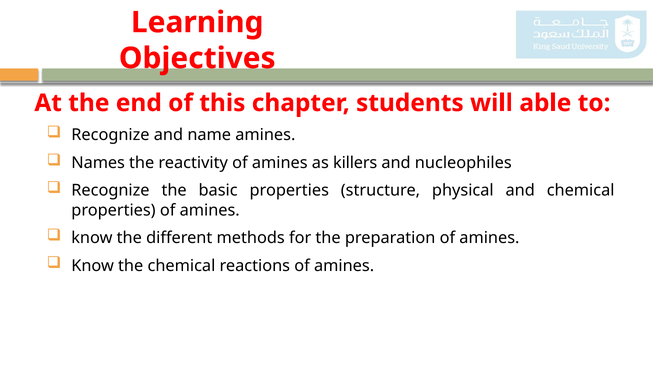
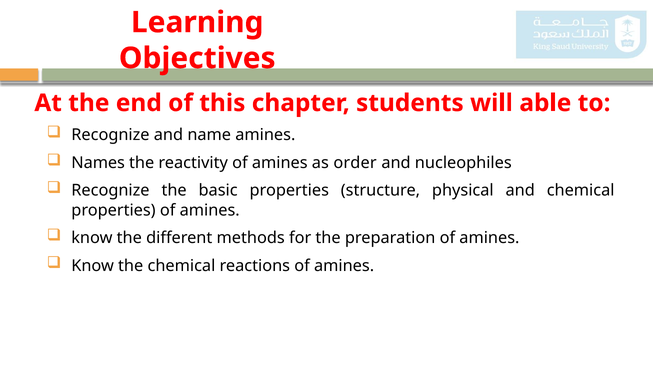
killers: killers -> order
